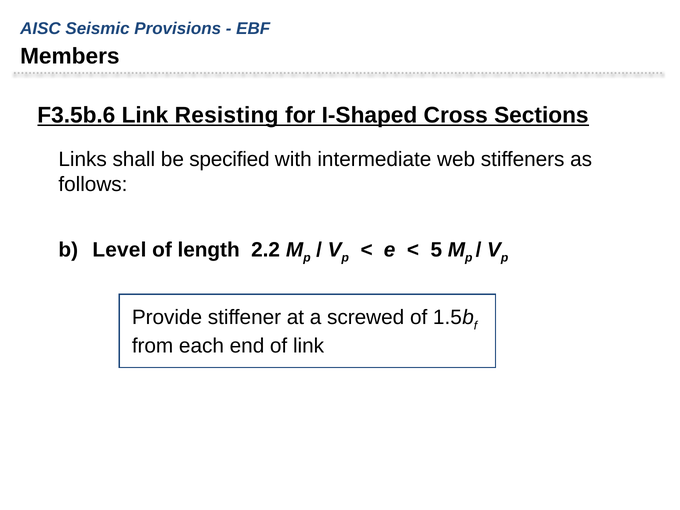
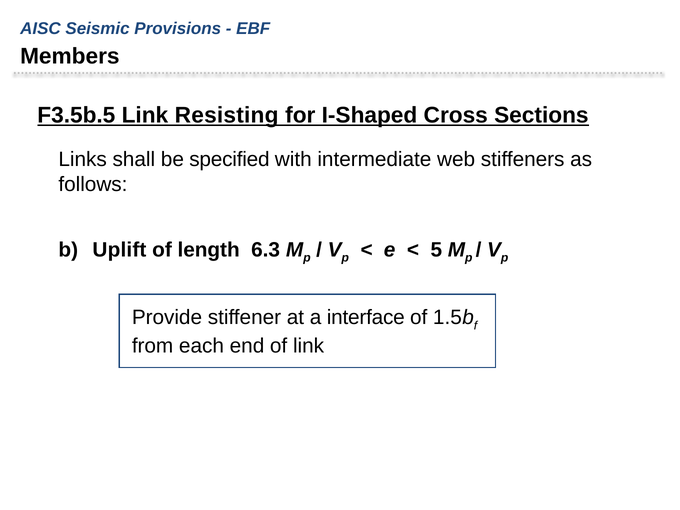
F3.5b.6: F3.5b.6 -> F3.5b.5
Level: Level -> Uplift
2.2: 2.2 -> 6.3
screwed: screwed -> interface
